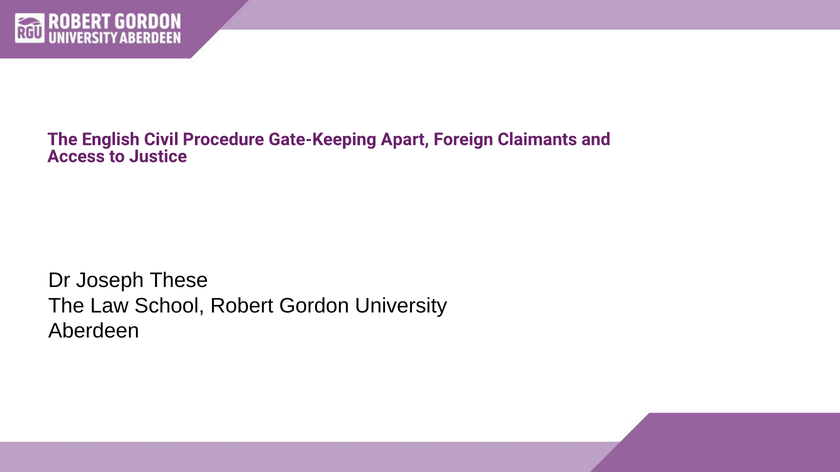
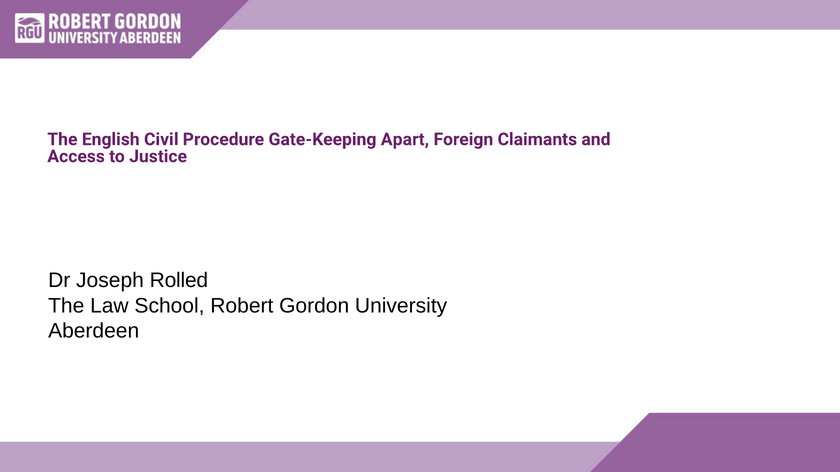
These: These -> Rolled
